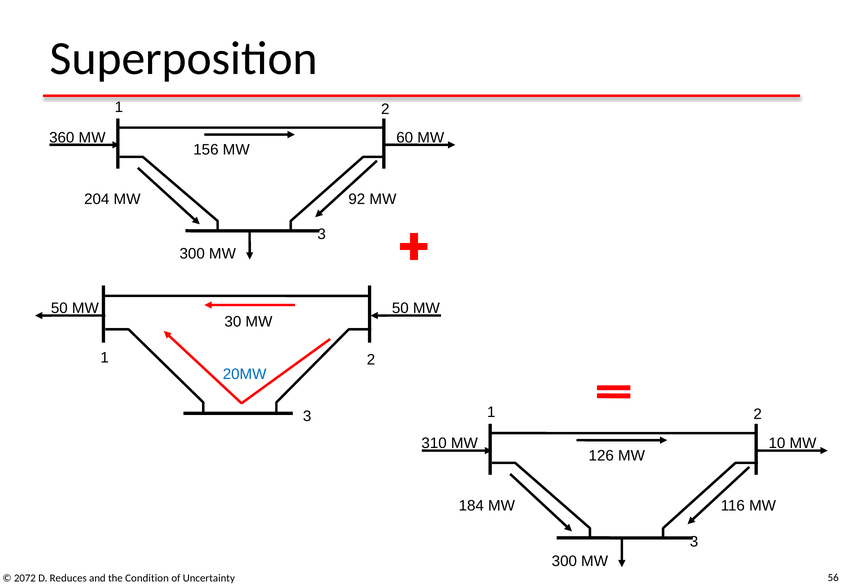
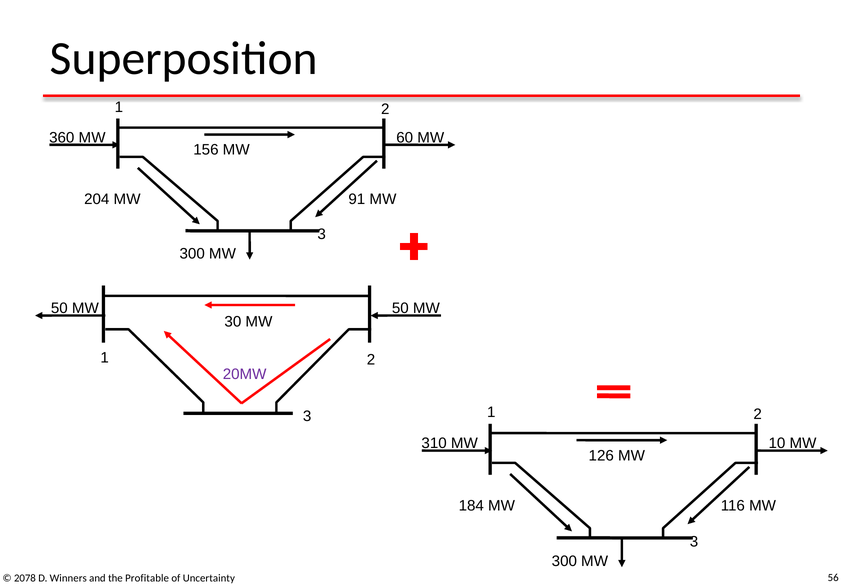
92: 92 -> 91
20MW colour: blue -> purple
2072: 2072 -> 2078
Reduces: Reduces -> Winners
Condition: Condition -> Profitable
